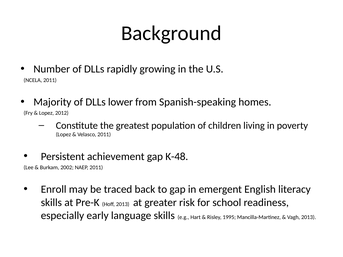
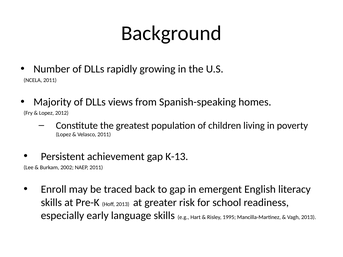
lower: lower -> views
K-48: K-48 -> K-13
